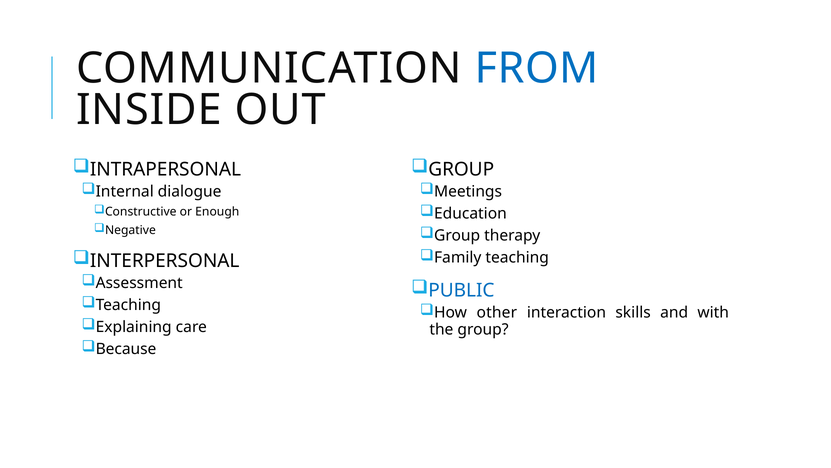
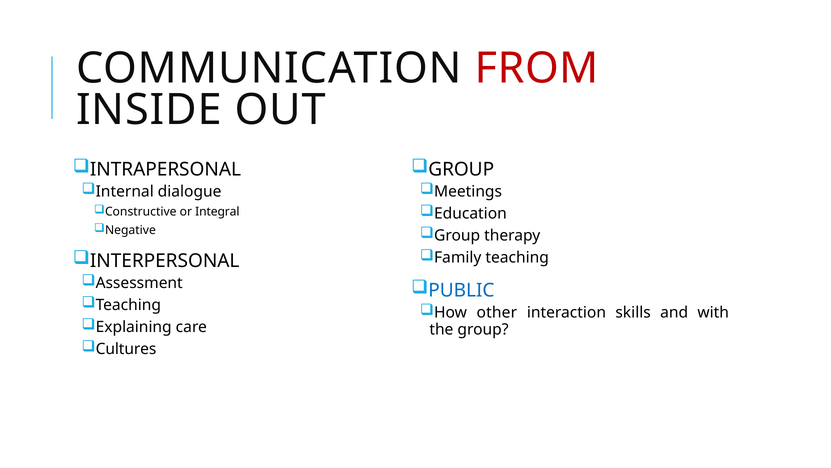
FROM colour: blue -> red
Enough: Enough -> Integral
Because: Because -> Cultures
